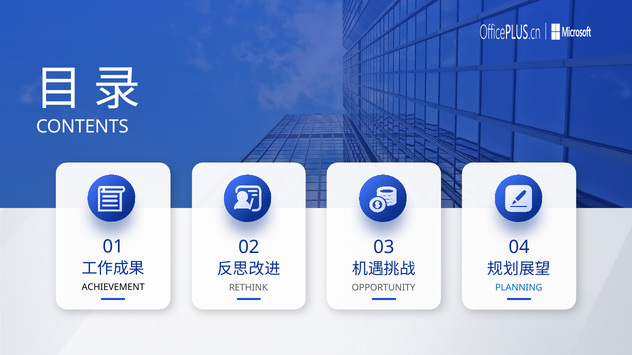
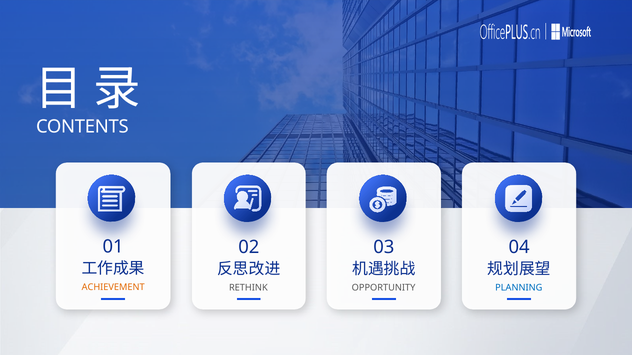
ACHIEVEMENT colour: black -> orange
